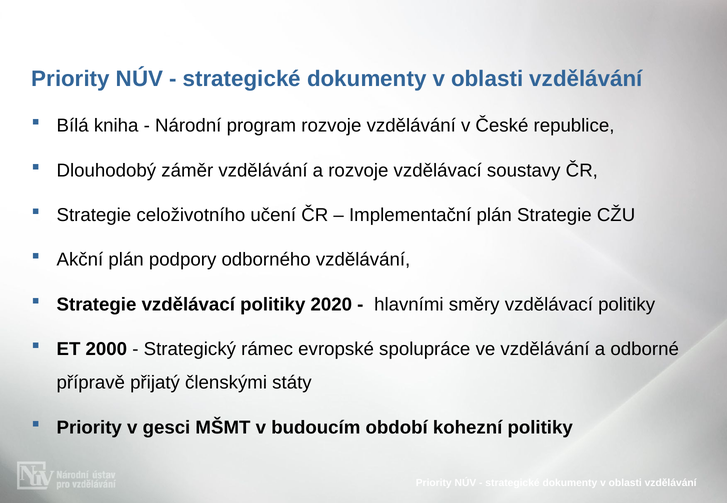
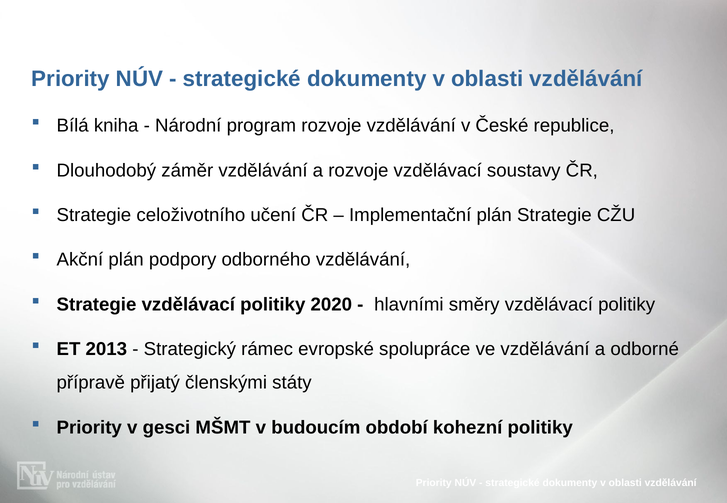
2000: 2000 -> 2013
